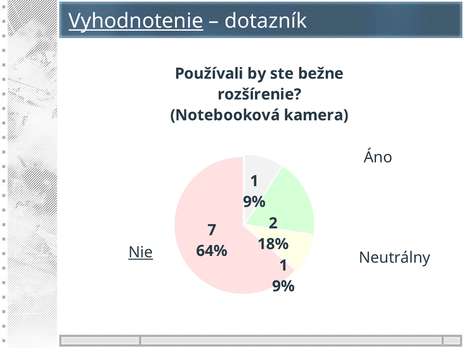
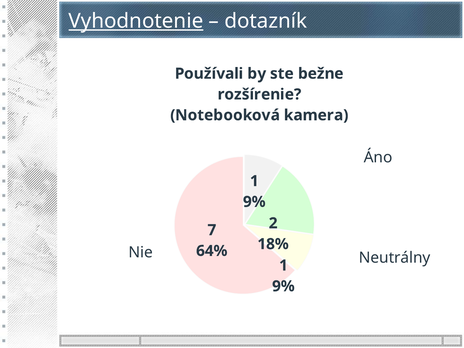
Nie underline: present -> none
